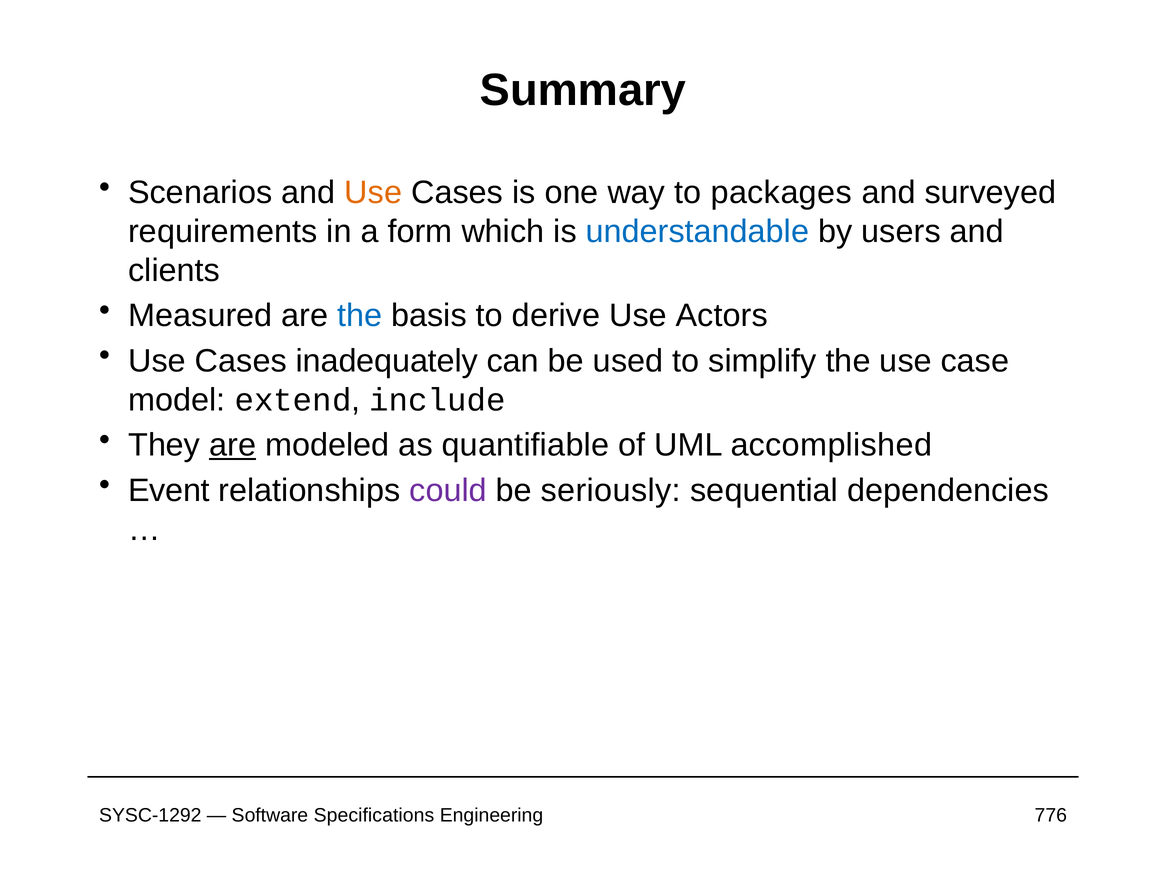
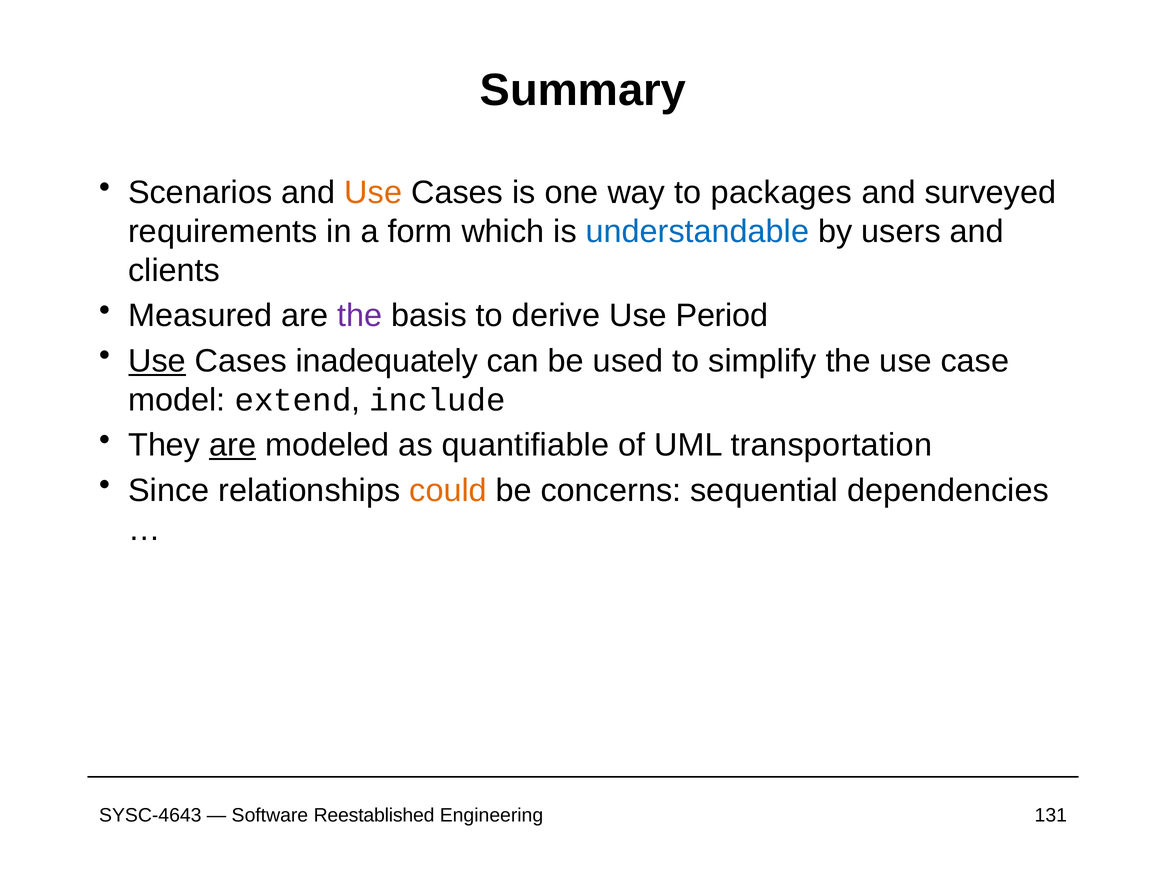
the at (360, 316) colour: blue -> purple
Actors: Actors -> Period
Use at (157, 361) underline: none -> present
accomplished: accomplished -> transportation
Event: Event -> Since
could colour: purple -> orange
seriously: seriously -> concerns
SYSC-1292: SYSC-1292 -> SYSC-4643
Specifications: Specifications -> Reestablished
776: 776 -> 131
